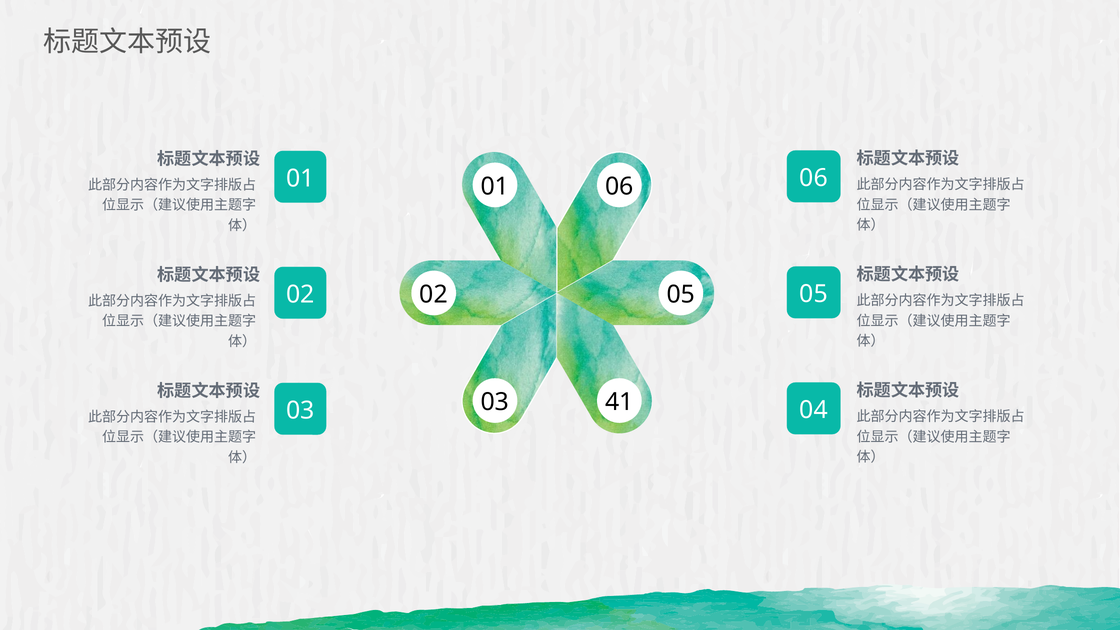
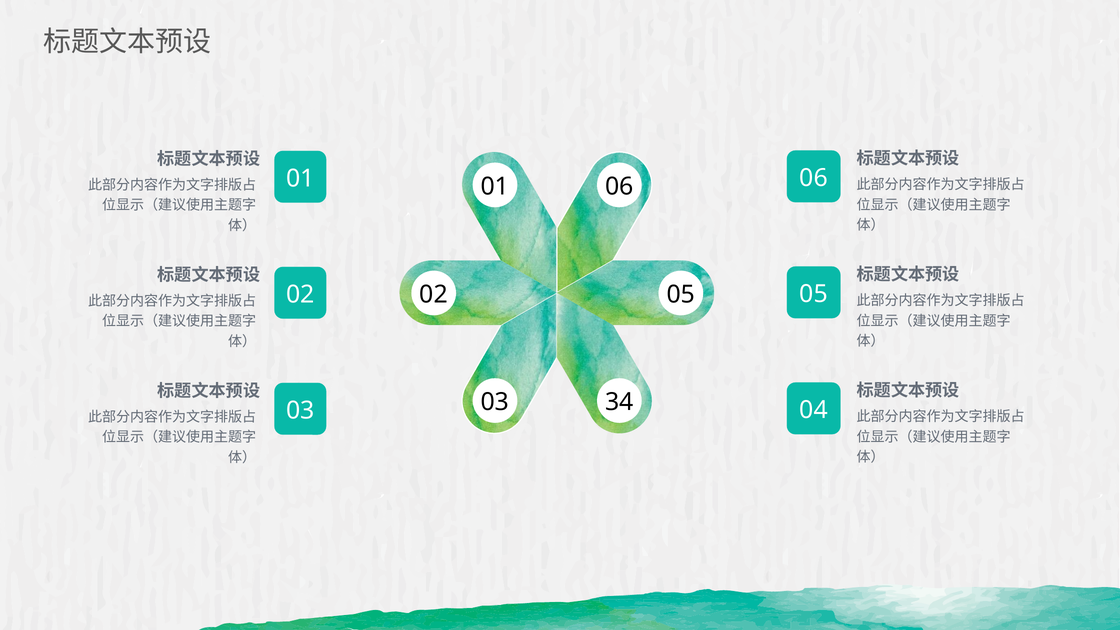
41: 41 -> 34
